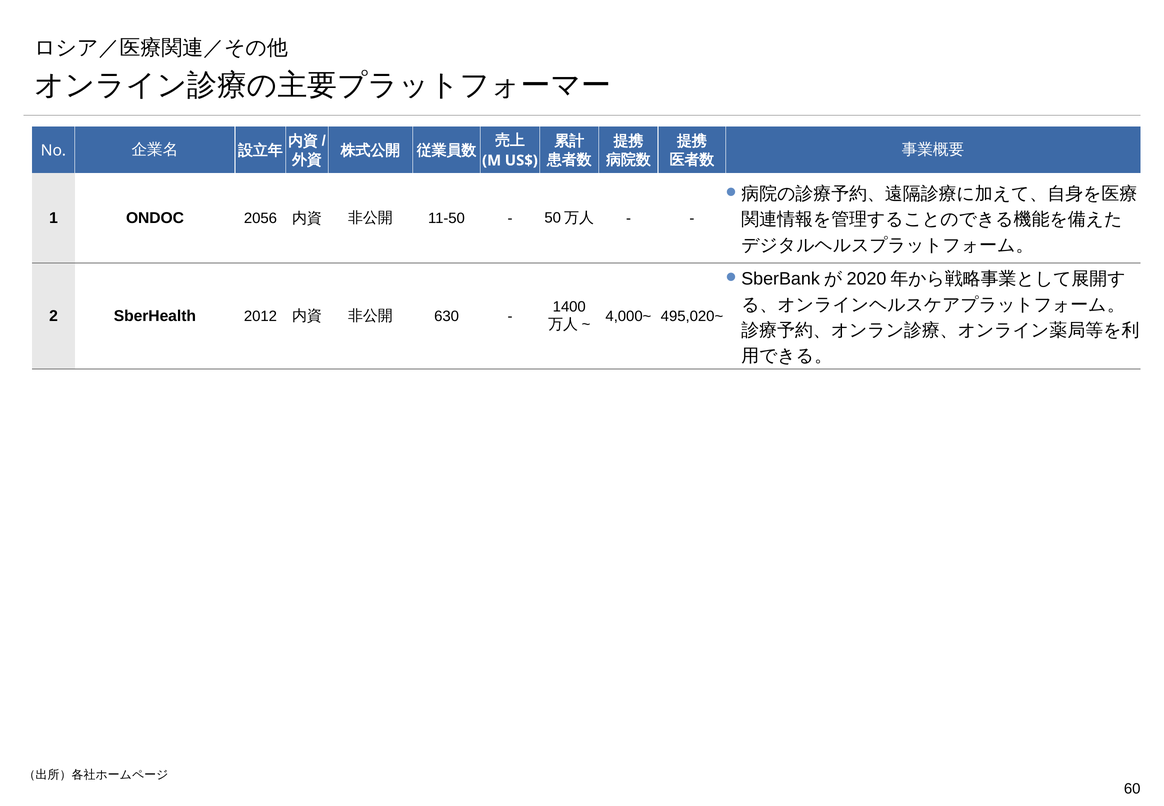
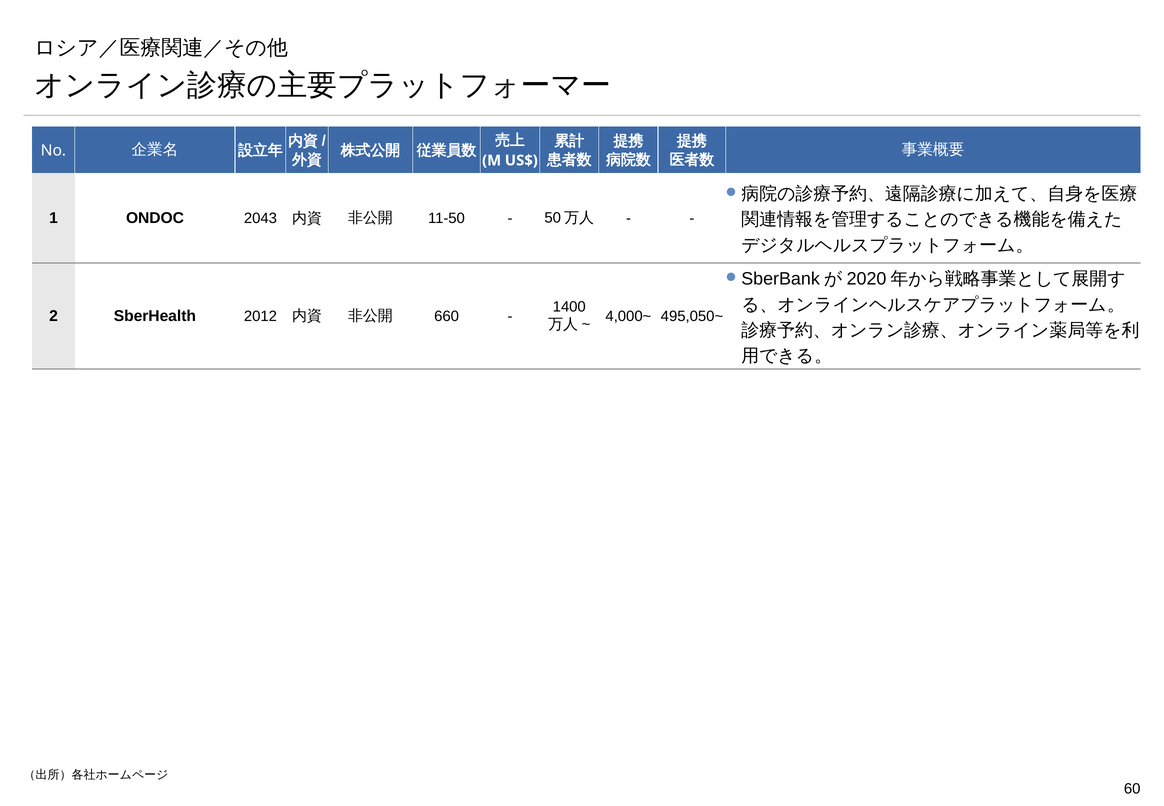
2056: 2056 -> 2043
630: 630 -> 660
495,020~: 495,020~ -> 495,050~
